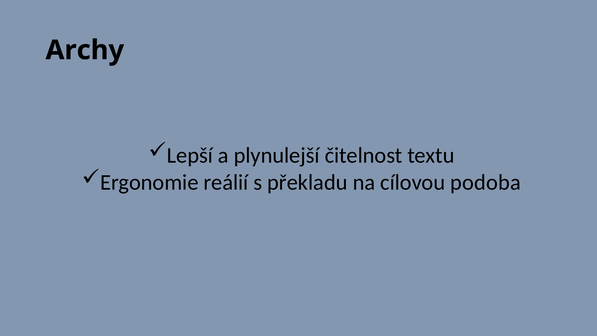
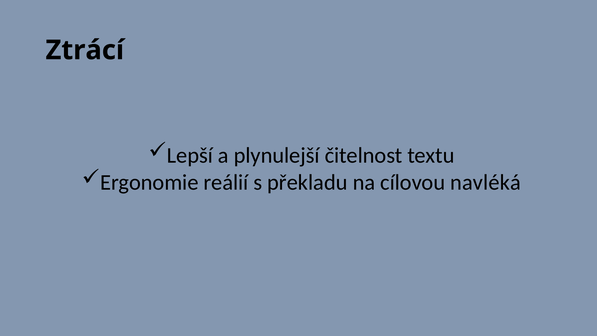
Archy: Archy -> Ztrácí
podoba: podoba -> navléká
